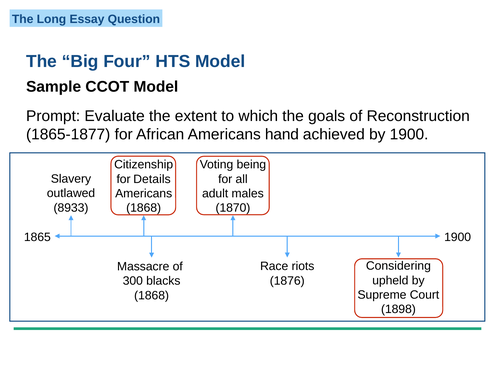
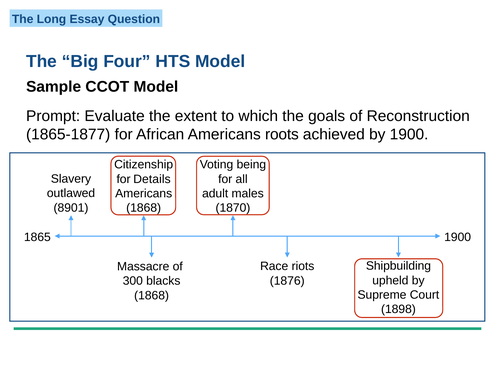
hand: hand -> roots
8933: 8933 -> 8901
Considering: Considering -> Shipbuilding
